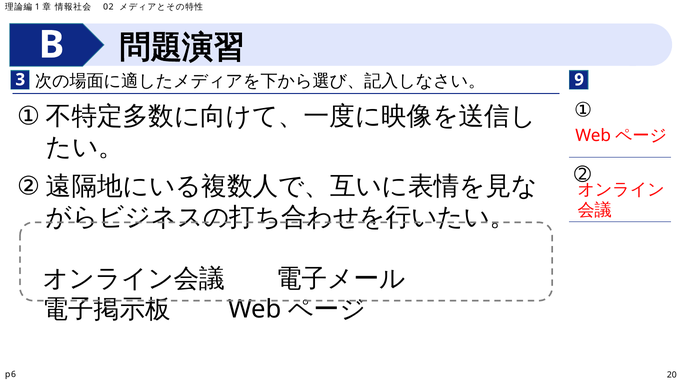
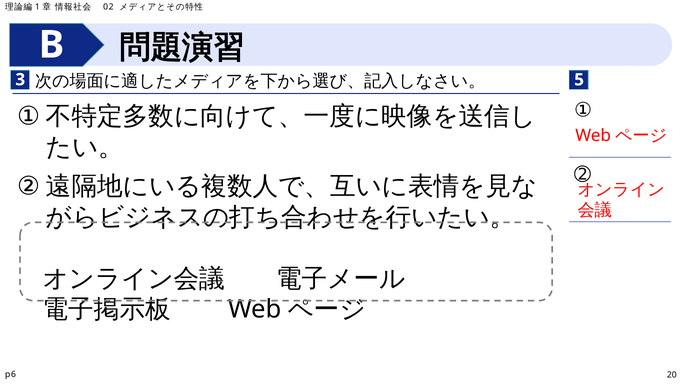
9: 9 -> 5
